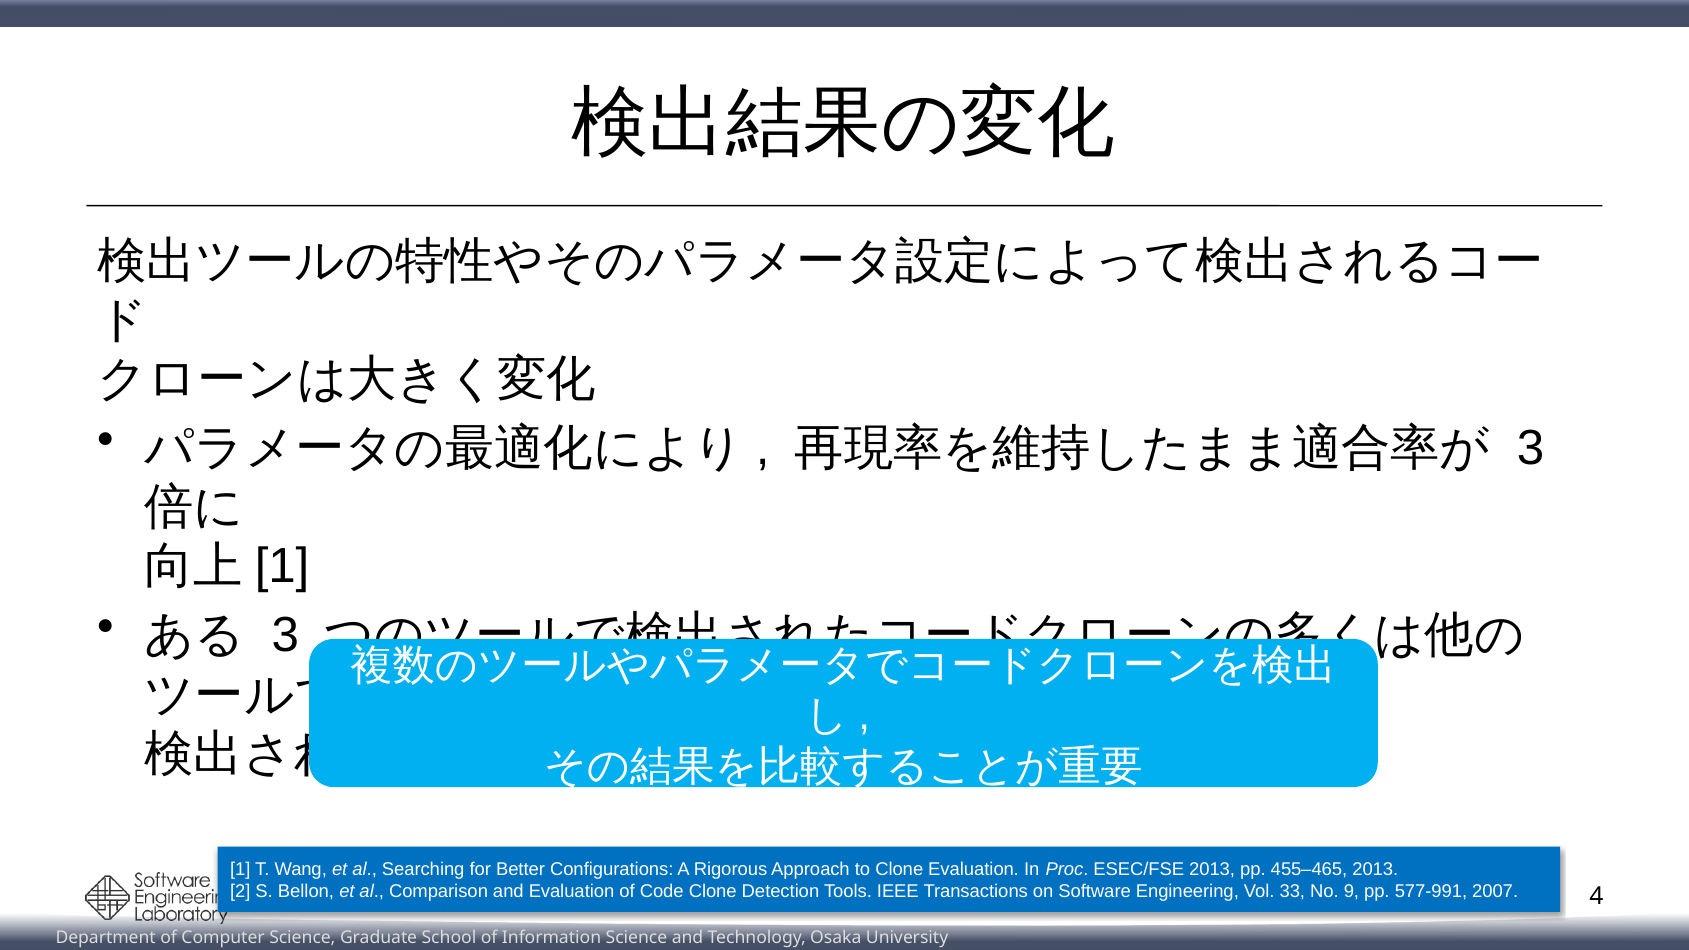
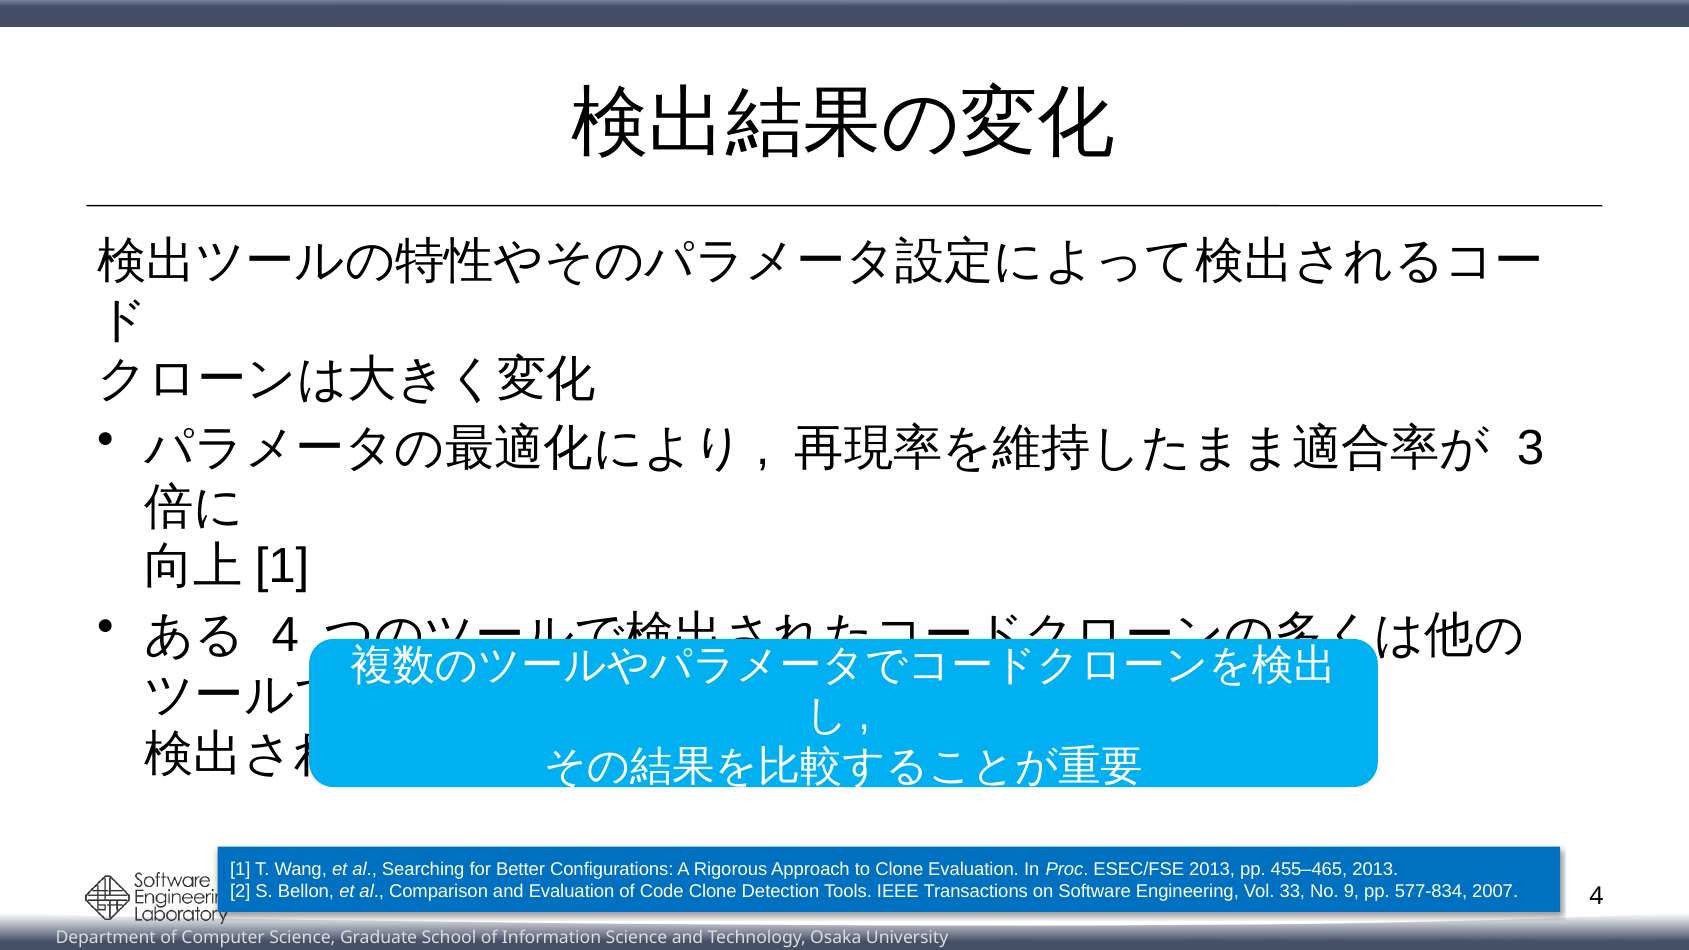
3 at (285, 636): 3 -> 4
577-991: 577-991 -> 577-834
